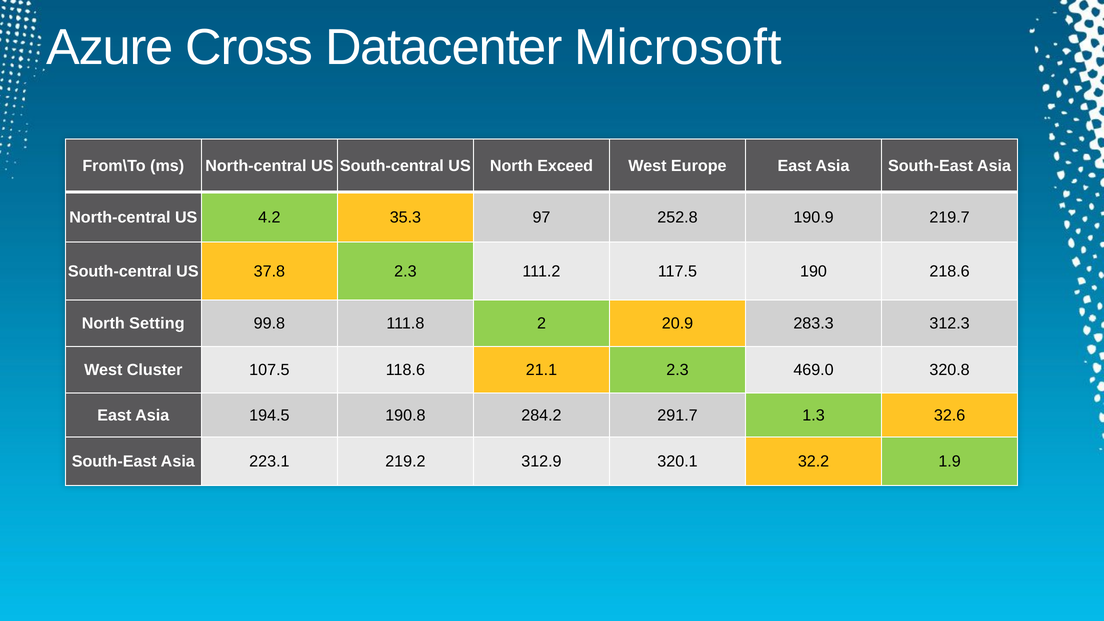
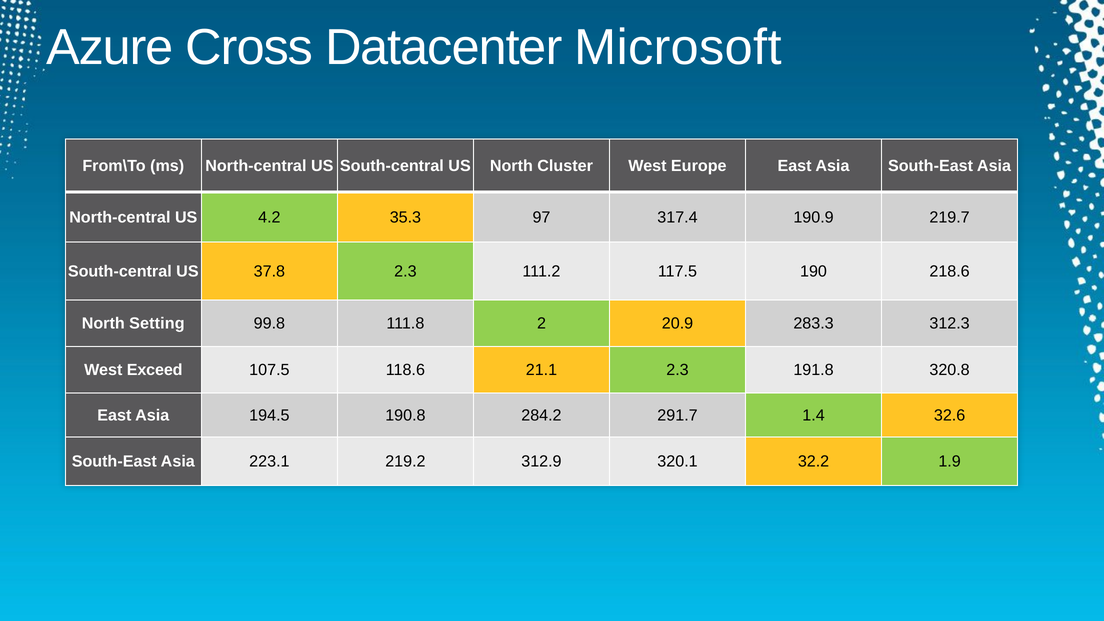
Exceed: Exceed -> Cluster
252.8: 252.8 -> 317.4
Cluster: Cluster -> Exceed
469.0: 469.0 -> 191.8
1.3: 1.3 -> 1.4
